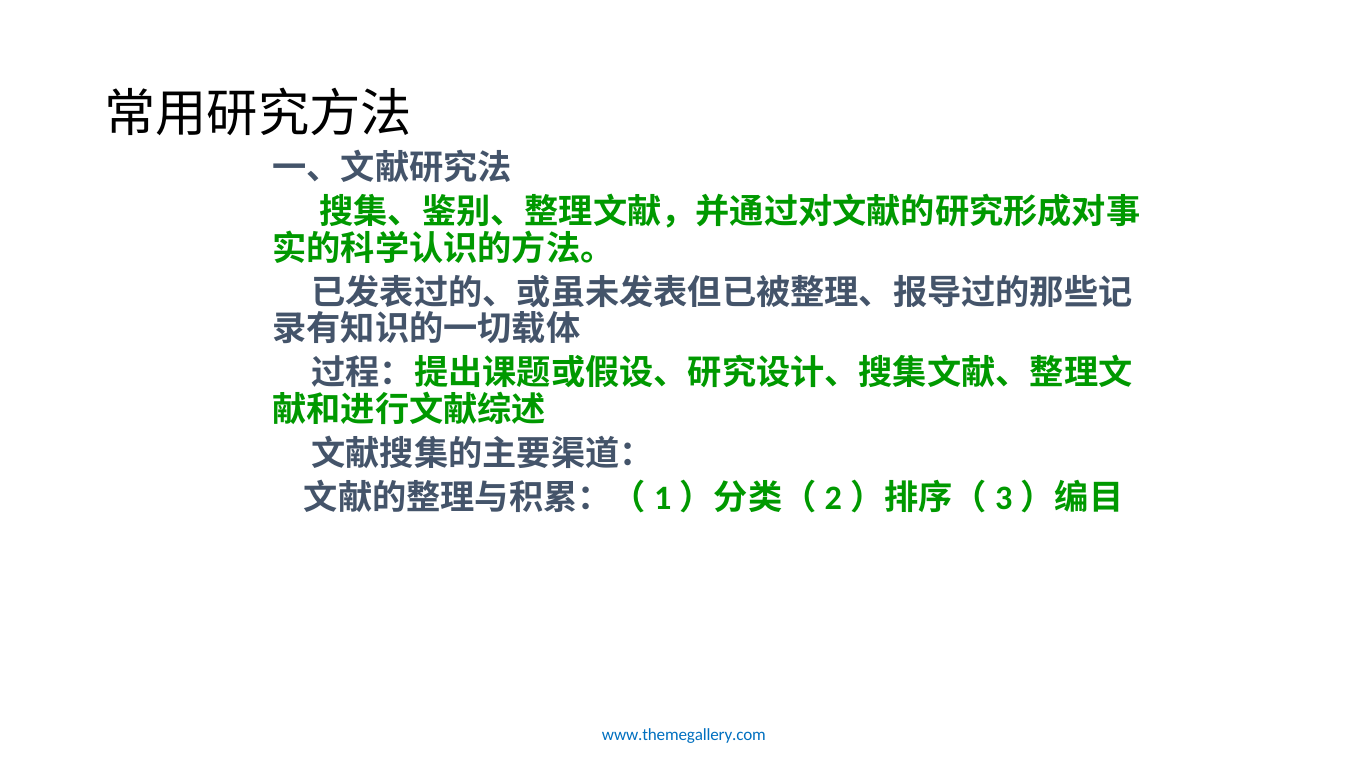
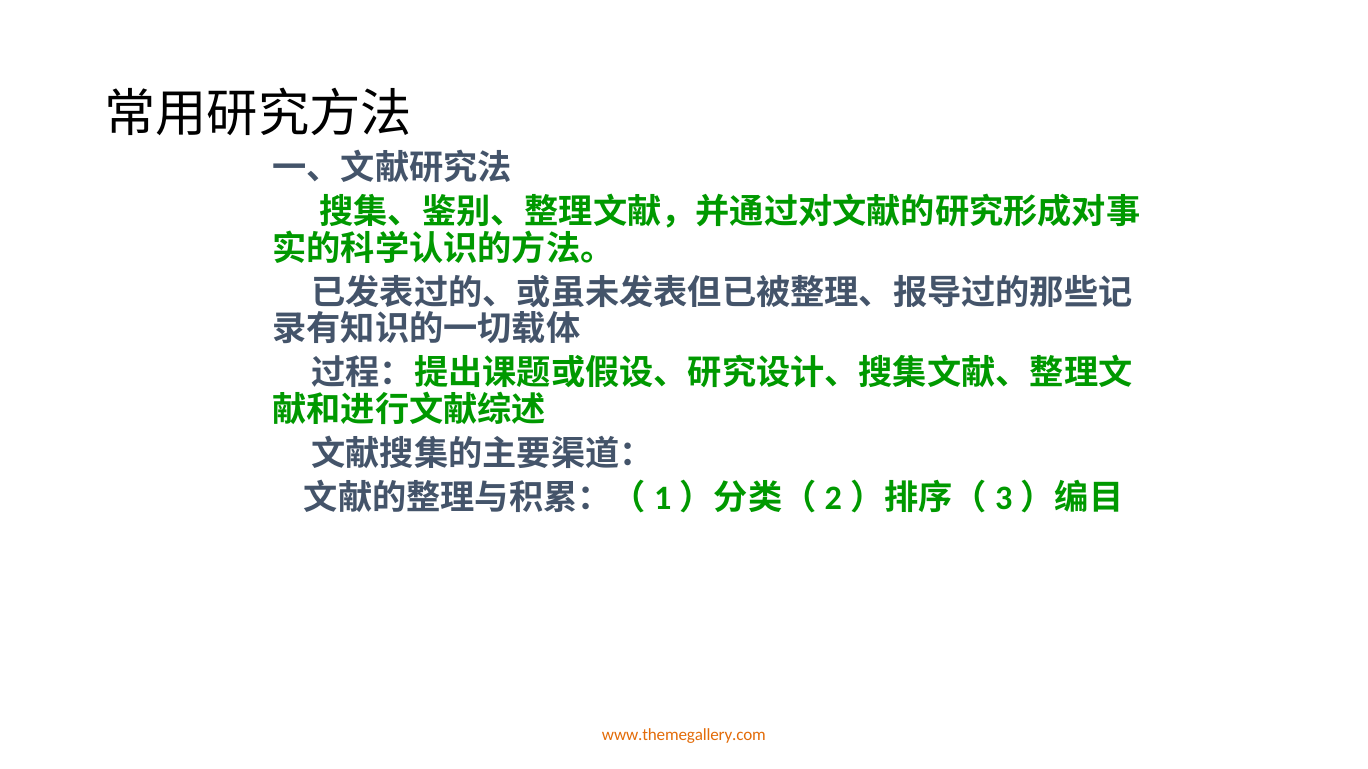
www.themegallery.com colour: blue -> orange
